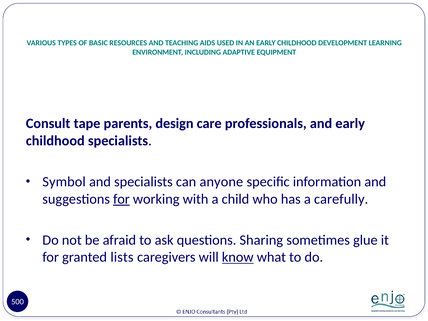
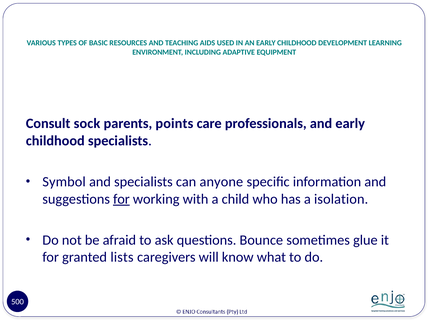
tape: tape -> sock
design: design -> points
carefully: carefully -> isolation
Sharing: Sharing -> Bounce
know underline: present -> none
